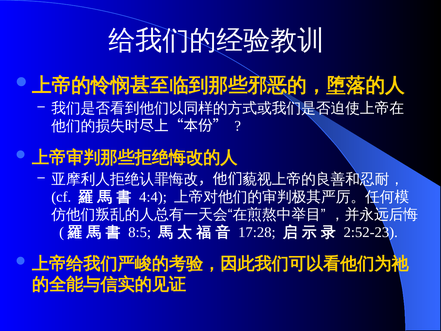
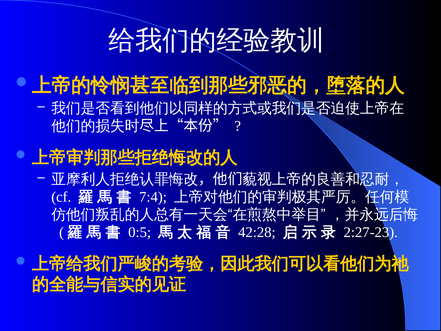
4:4: 4:4 -> 7:4
8:5: 8:5 -> 0:5
17:28: 17:28 -> 42:28
2:52-23: 2:52-23 -> 2:27-23
